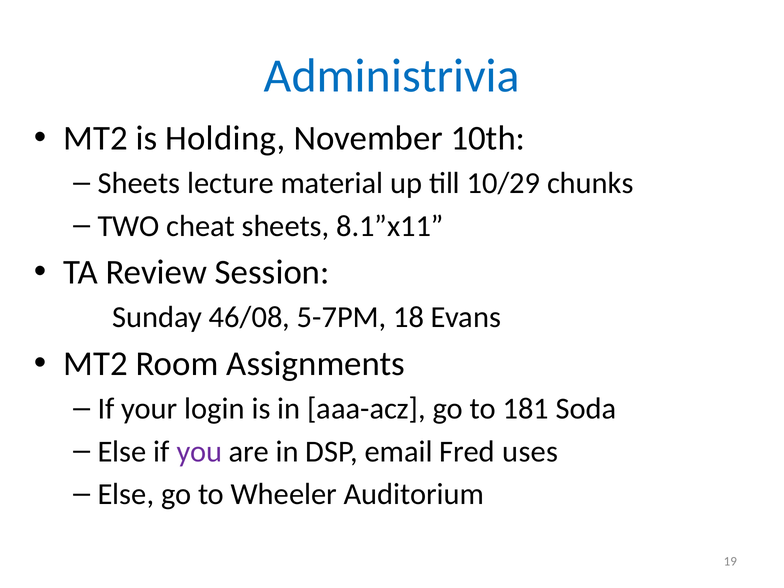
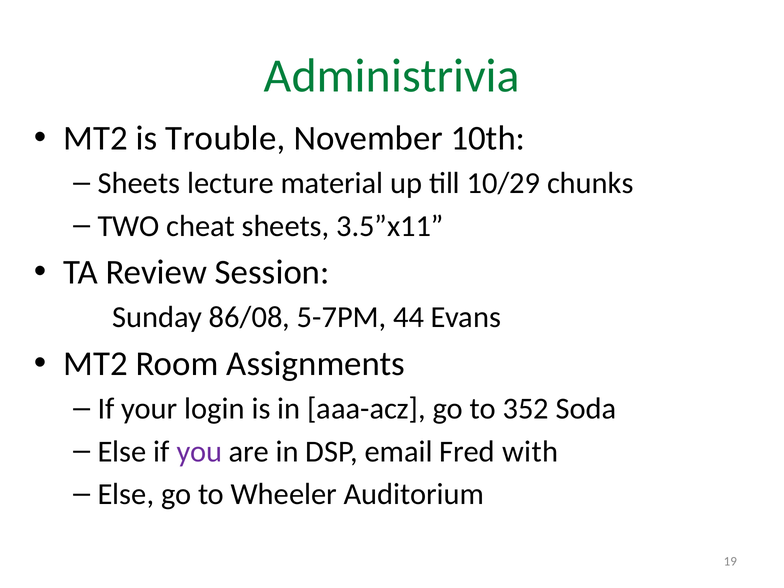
Administrivia colour: blue -> green
Holding: Holding -> Trouble
8.1”x11: 8.1”x11 -> 3.5”x11
46/08: 46/08 -> 86/08
18: 18 -> 44
181: 181 -> 352
uses: uses -> with
